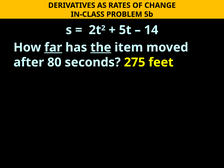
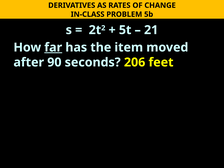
14: 14 -> 21
the underline: present -> none
80: 80 -> 90
275: 275 -> 206
